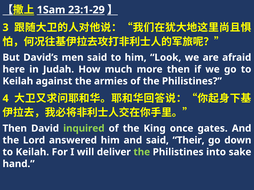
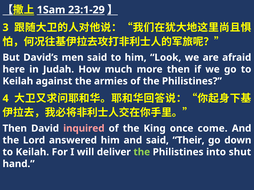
inquired colour: light green -> pink
gates: gates -> come
sake: sake -> shut
